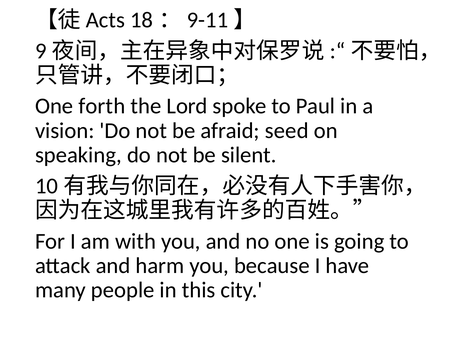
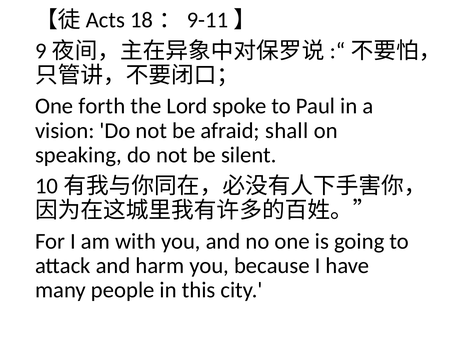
seed: seed -> shall
